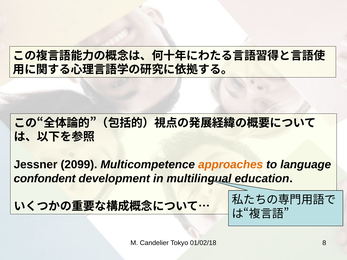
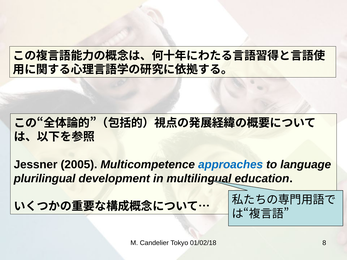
2099: 2099 -> 2005
approaches colour: orange -> blue
confondent: confondent -> plurilingual
